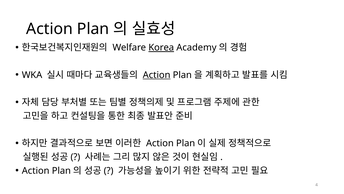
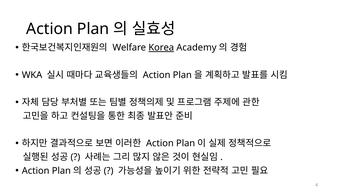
Action at (157, 75) underline: present -> none
